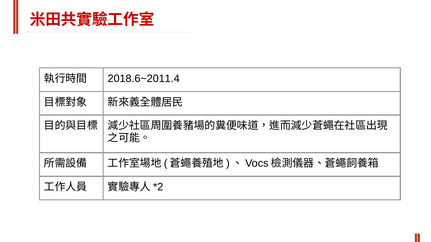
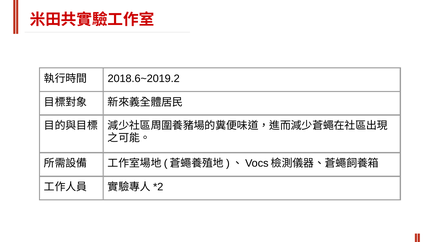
2018.6~2011.4: 2018.6~2011.4 -> 2018.6~2019.2
